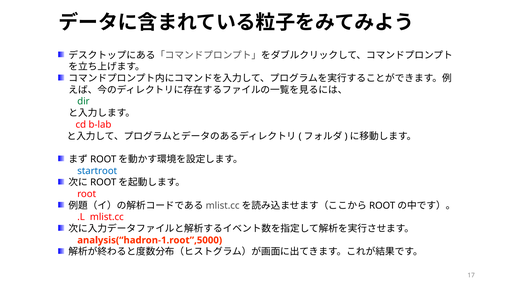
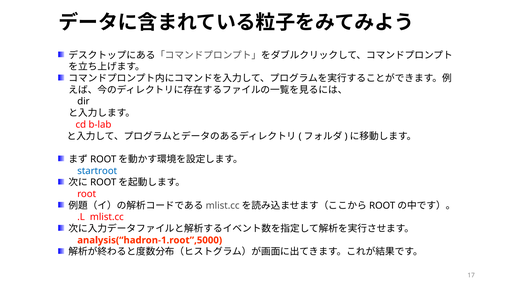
dir colour: green -> black
